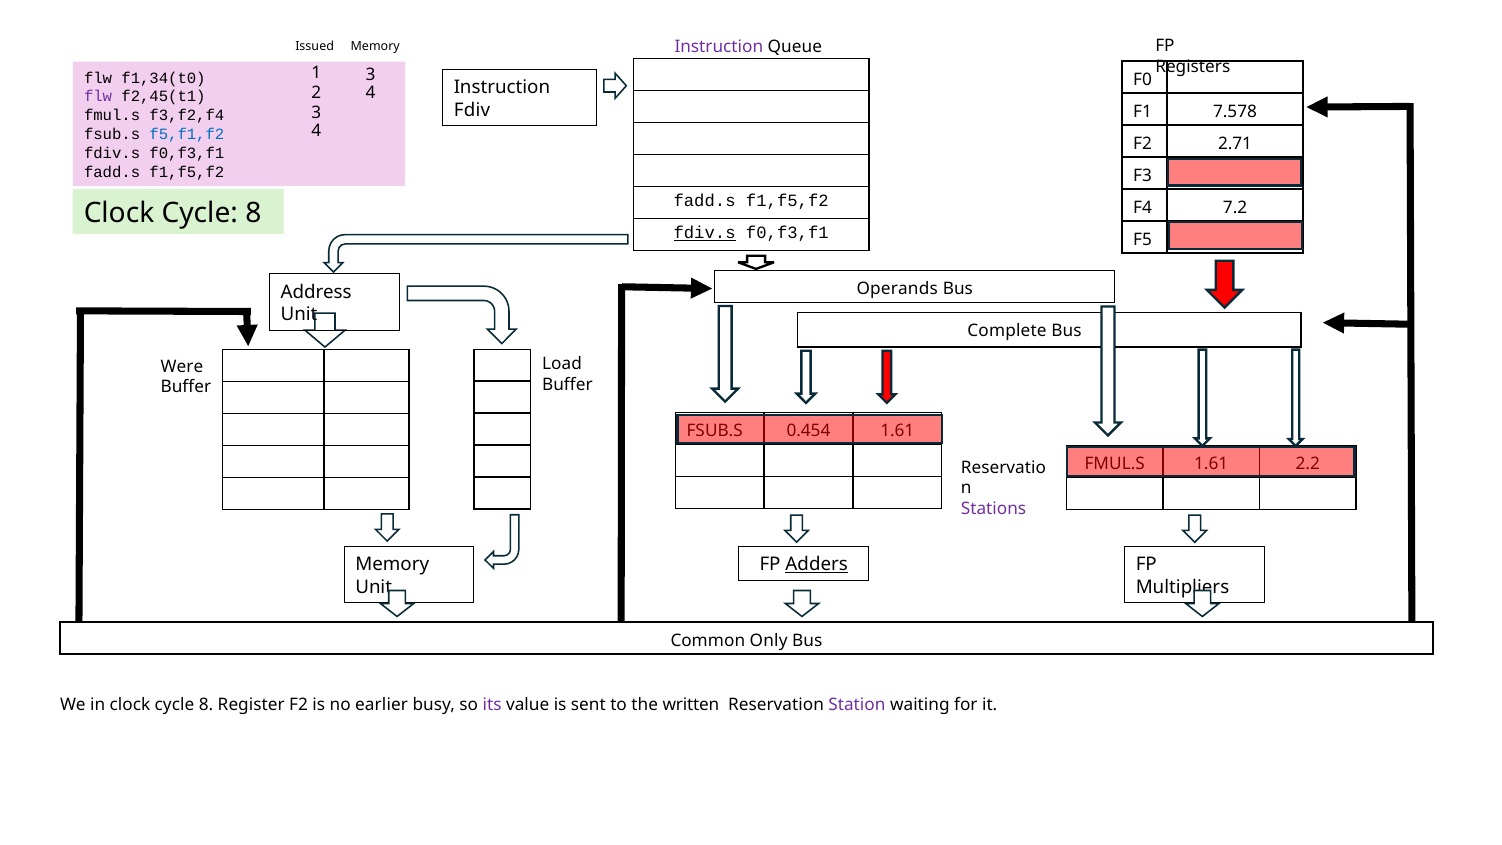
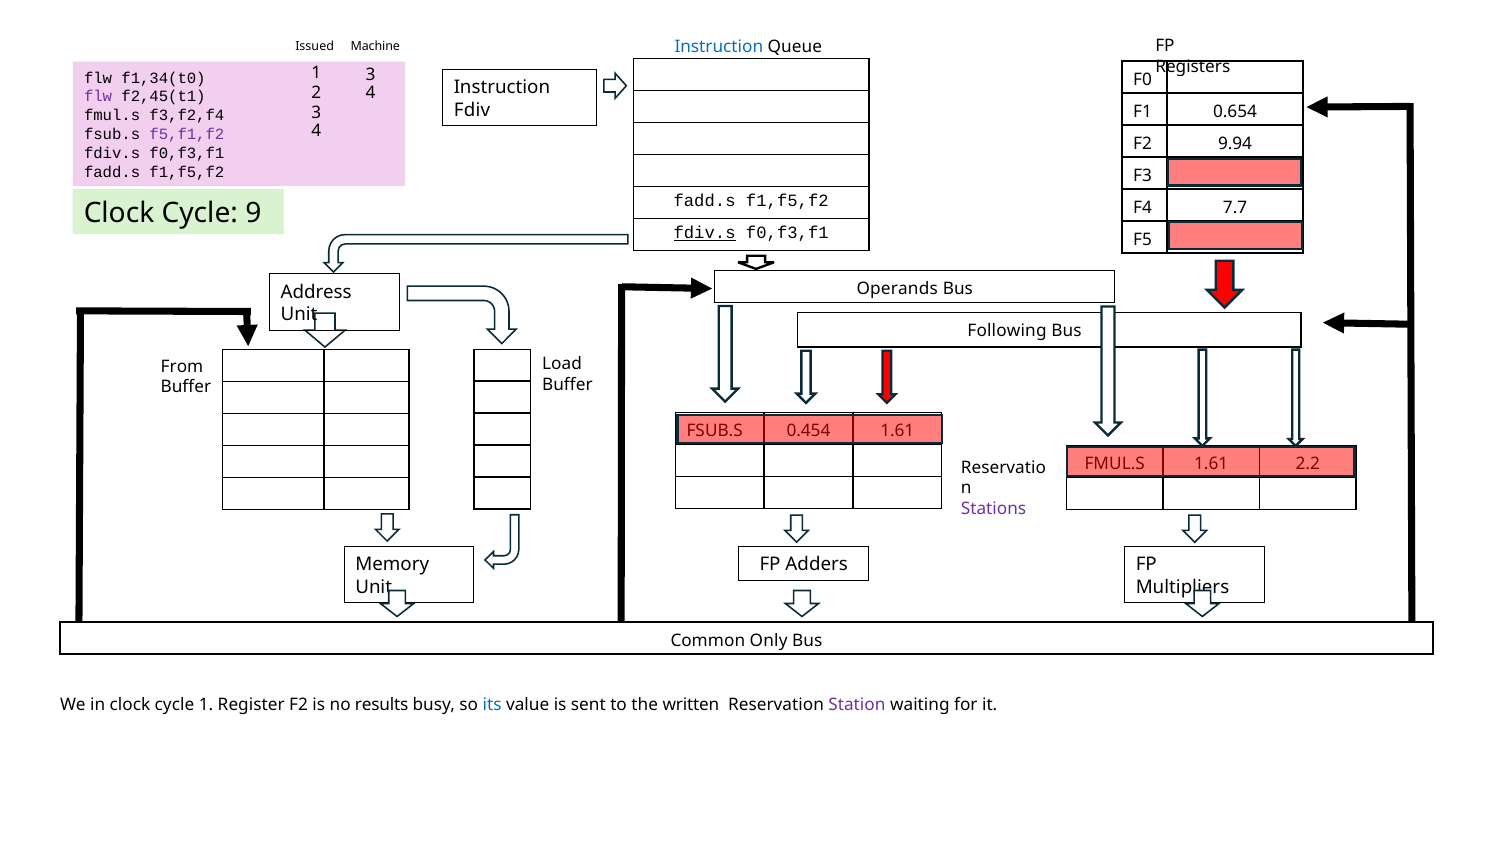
Instruction at (719, 46) colour: purple -> blue
Issued Memory: Memory -> Machine
7.578: 7.578 -> 0.654
f5,f1,f2 colour: blue -> purple
2.71: 2.71 -> 9.94
7.2: 7.2 -> 7.7
8 at (253, 213): 8 -> 9
Complete: Complete -> Following
Were: Were -> From
Adders underline: present -> none
in clock cycle 8: 8 -> 1
earlier: earlier -> results
its colour: purple -> blue
